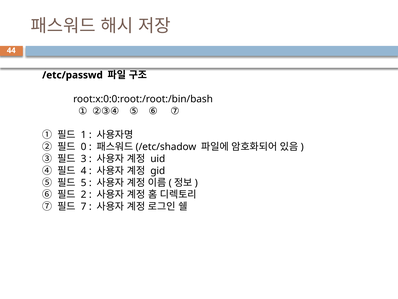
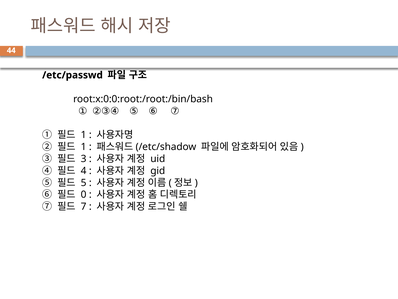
0 at (84, 147): 0 -> 1
2: 2 -> 0
